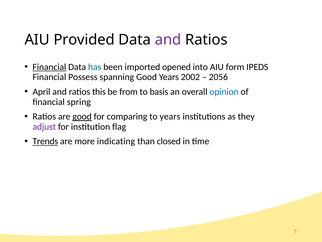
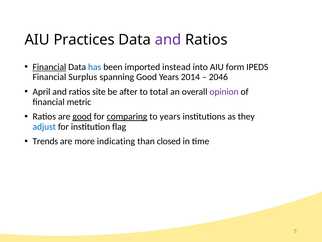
Provided: Provided -> Practices
opened: opened -> instead
Possess: Possess -> Surplus
2002: 2002 -> 2014
2056: 2056 -> 2046
this: this -> site
from: from -> after
basis: basis -> total
opinion colour: blue -> purple
spring: spring -> metric
comparing underline: none -> present
adjust colour: purple -> blue
Trends underline: present -> none
